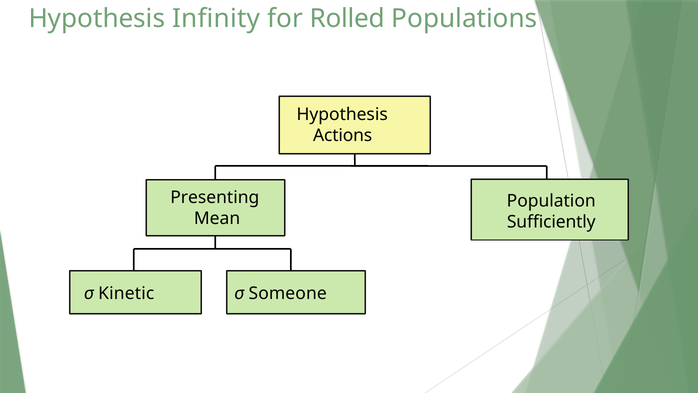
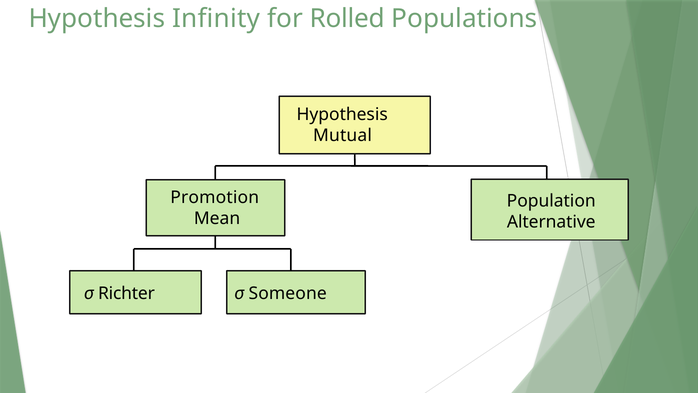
Actions: Actions -> Mutual
Presenting: Presenting -> Promotion
Sufficiently: Sufficiently -> Alternative
Kinetic: Kinetic -> Richter
